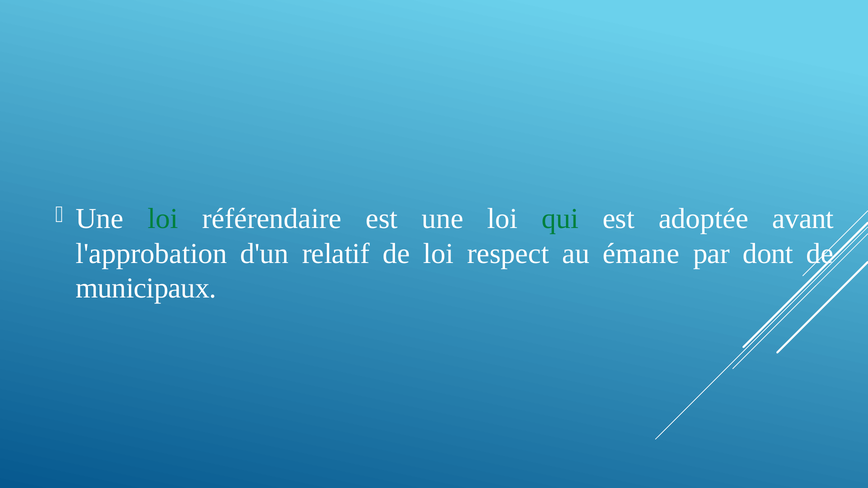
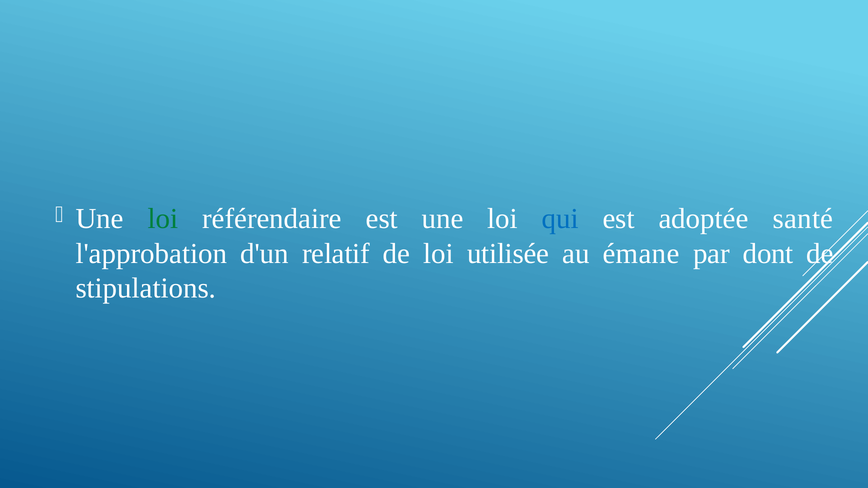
qui colour: green -> blue
avant: avant -> santé
respect: respect -> utilisée
municipaux: municipaux -> stipulations
